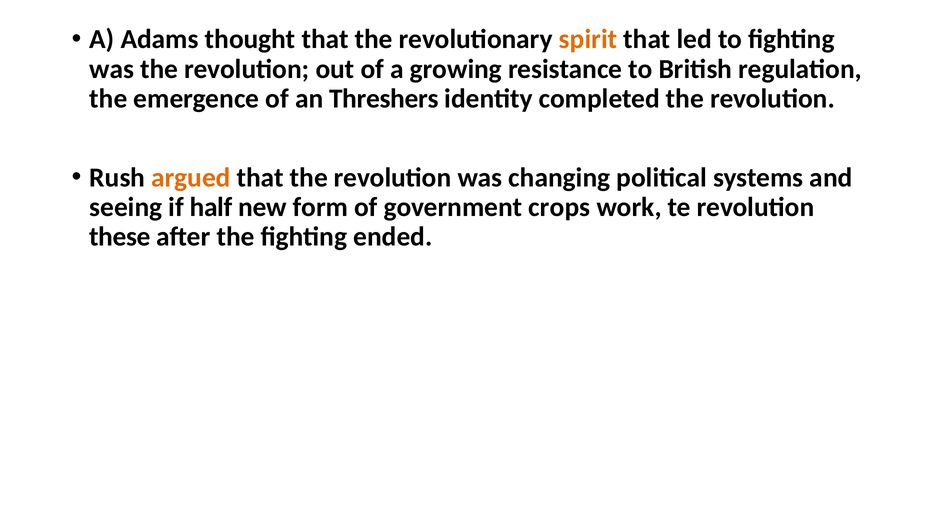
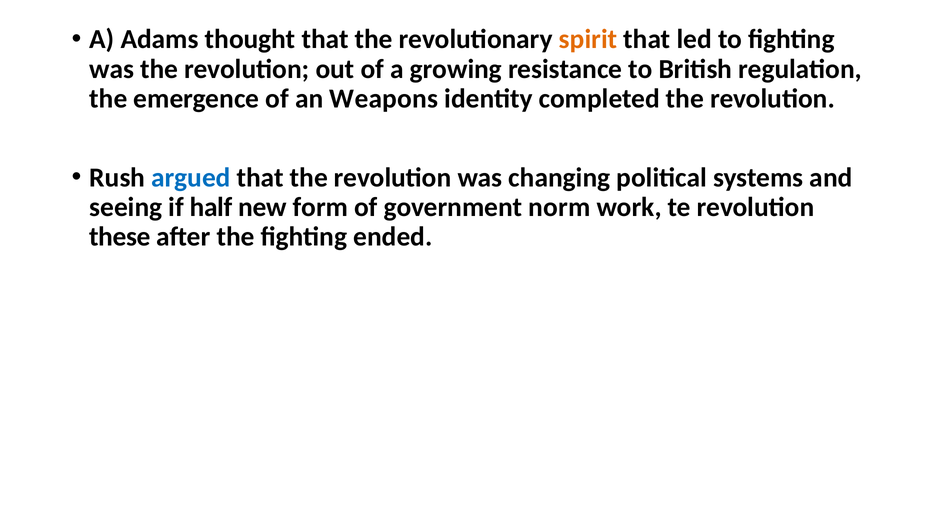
Threshers: Threshers -> Weapons
argued colour: orange -> blue
crops: crops -> norm
